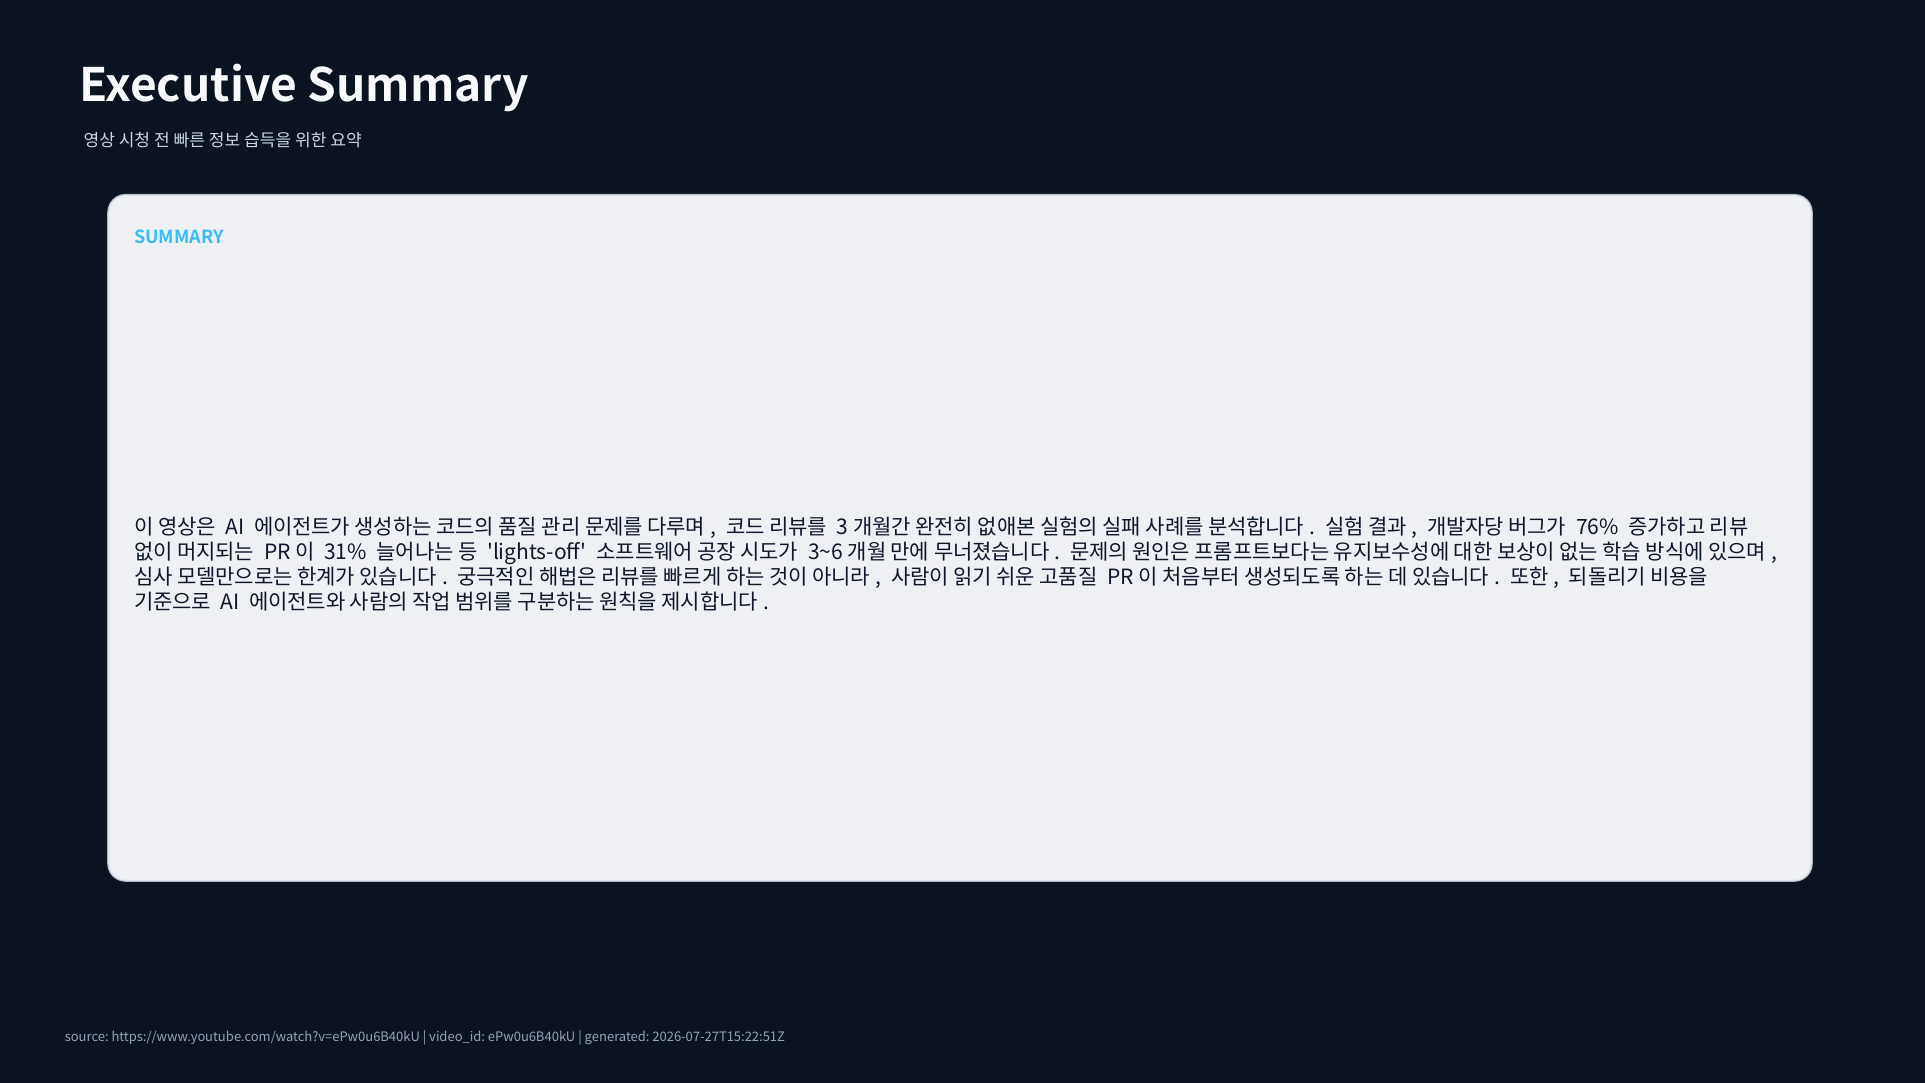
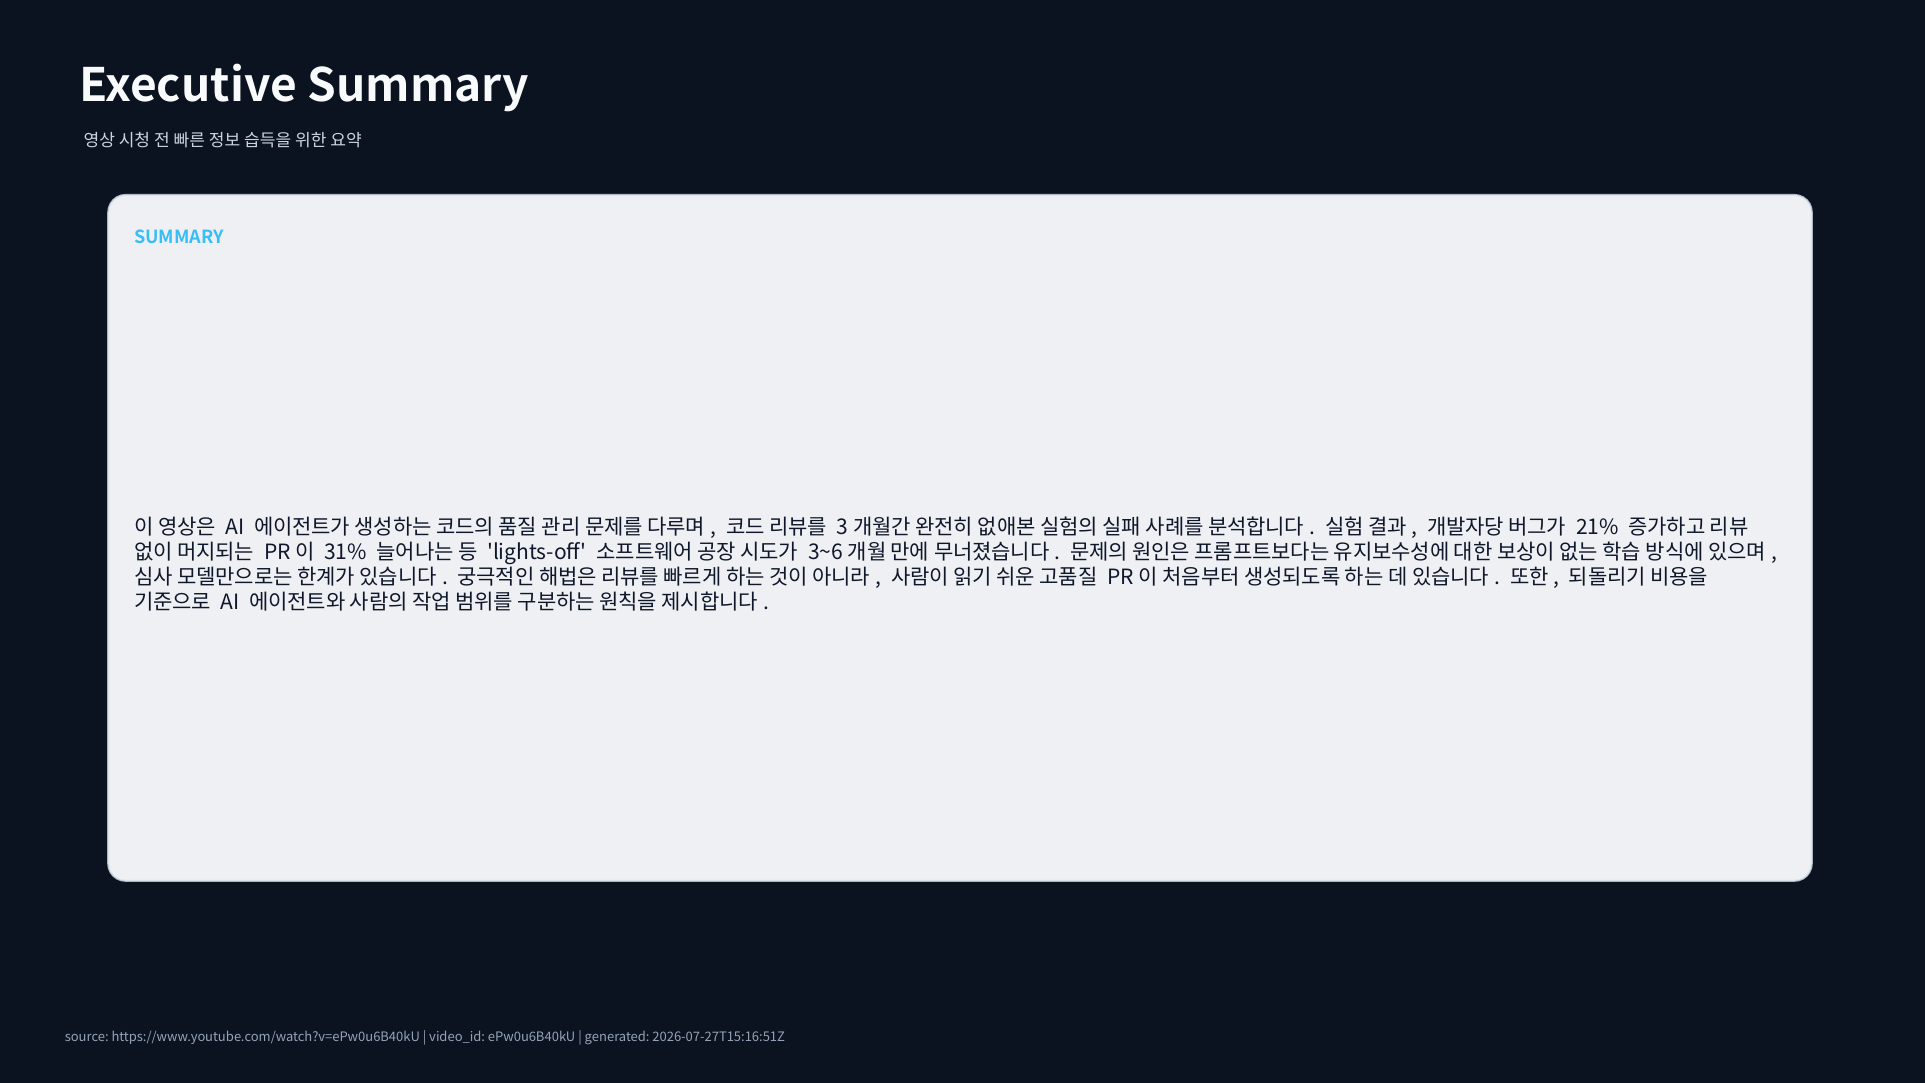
76%: 76% -> 21%
2026-07-27T15:22:51Z: 2026-07-27T15:22:51Z -> 2026-07-27T15:16:51Z
